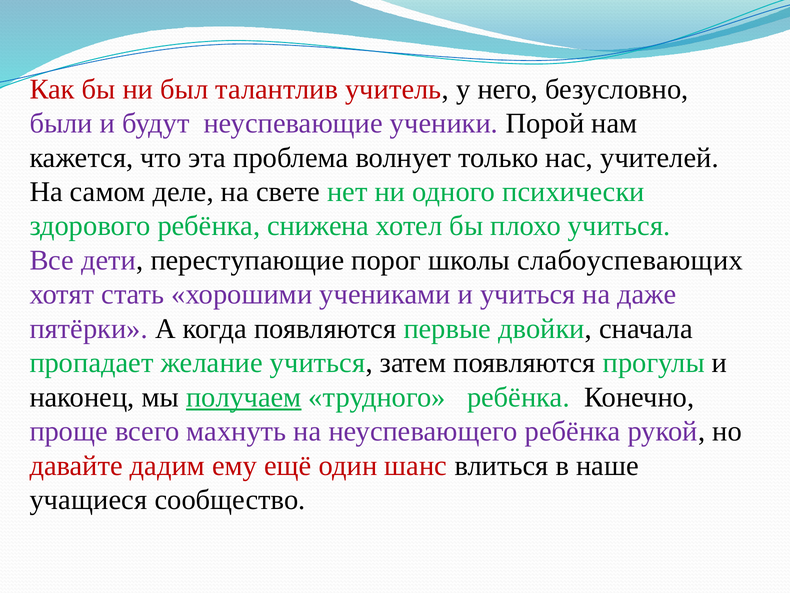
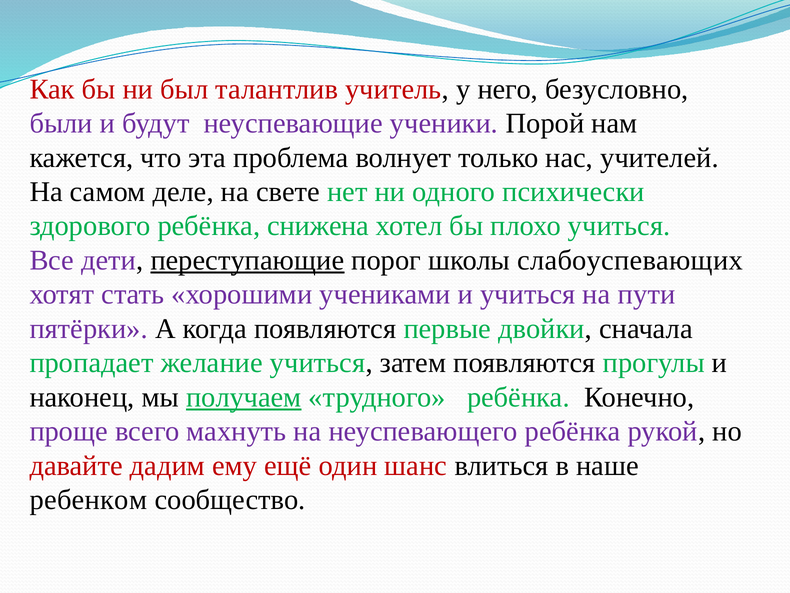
переступающие underline: none -> present
даже: даже -> пути
учащиеся: учащиеся -> ребенком
